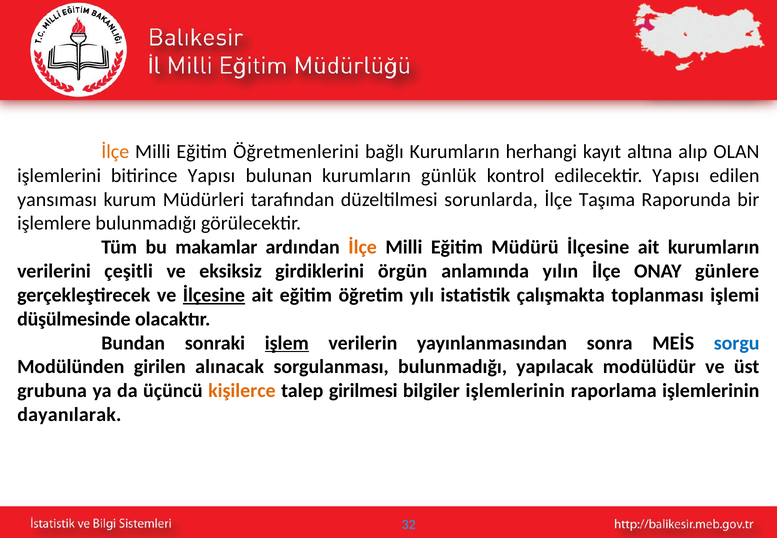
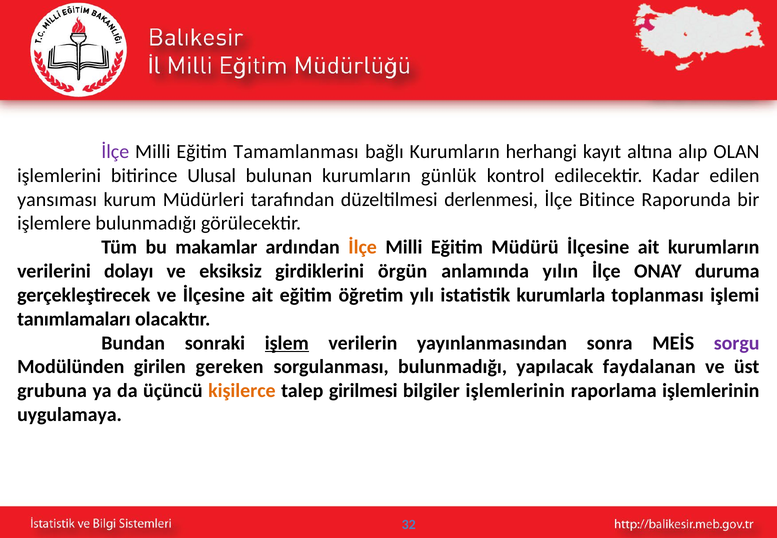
İlçe at (115, 152) colour: orange -> purple
Öğretmenlerini: Öğretmenlerini -> Tamamlanması
bitirince Yapısı: Yapısı -> Ulusal
edilecektir Yapısı: Yapısı -> Kadar
sorunlarda: sorunlarda -> derlenmesi
Taşıma: Taşıma -> Bitince
çeşitli: çeşitli -> dolayı
günlere: günlere -> duruma
İlçesine at (214, 295) underline: present -> none
çalışmakta: çalışmakta -> kurumlarla
düşülmesinde: düşülmesinde -> tanımlamaları
sorgu colour: blue -> purple
alınacak: alınacak -> gereken
modülüdür: modülüdür -> faydalanan
dayanılarak: dayanılarak -> uygulamaya
